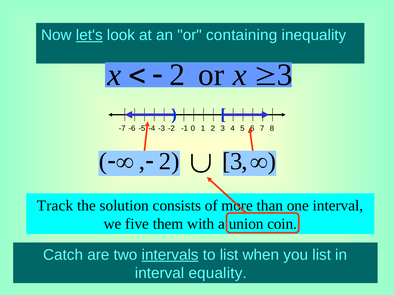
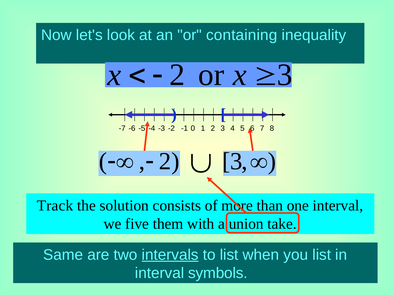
let's underline: present -> none
coin: coin -> take
Catch: Catch -> Same
equality: equality -> symbols
